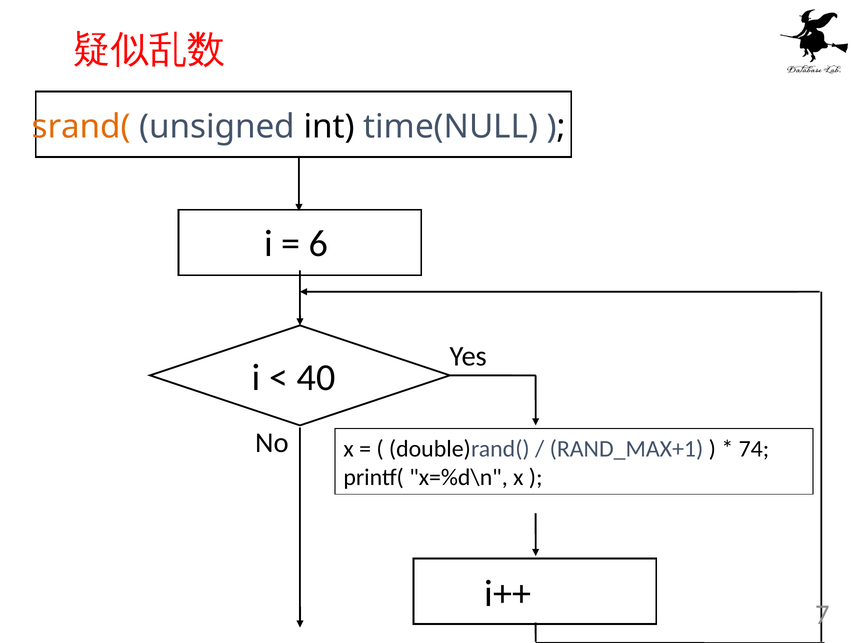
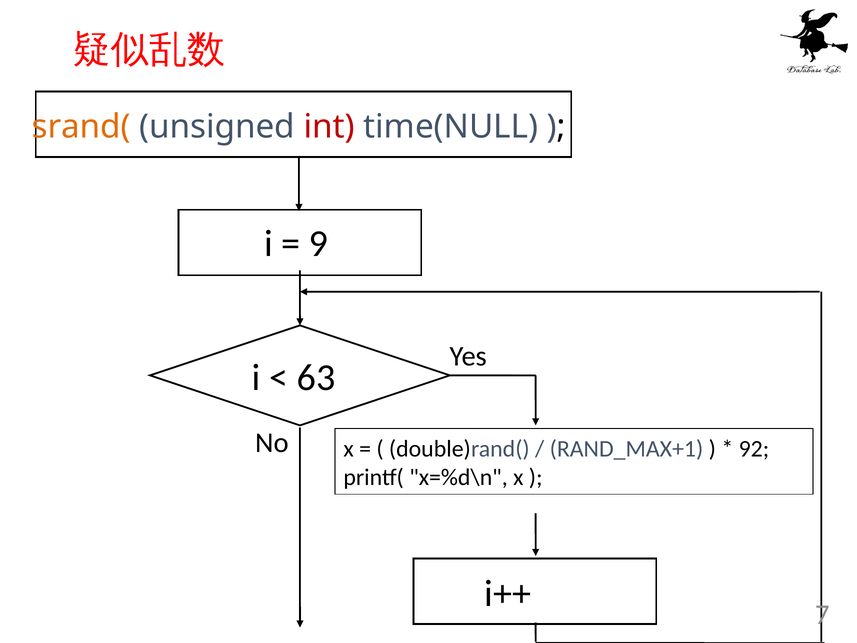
int colour: black -> red
6: 6 -> 9
40: 40 -> 63
74: 74 -> 92
